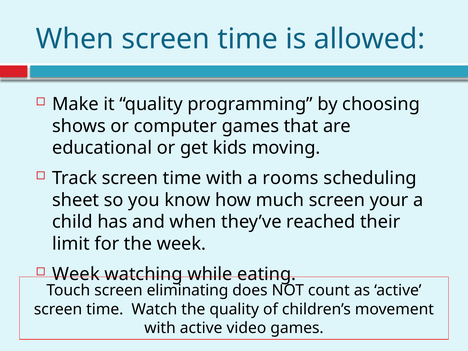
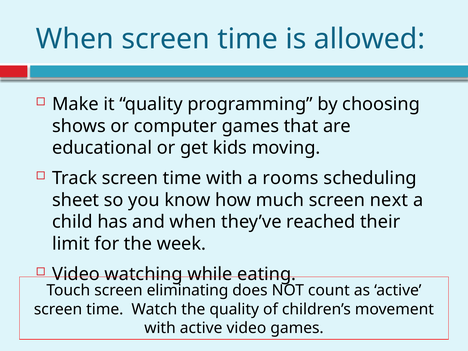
your: your -> next
Week at (76, 274): Week -> Video
